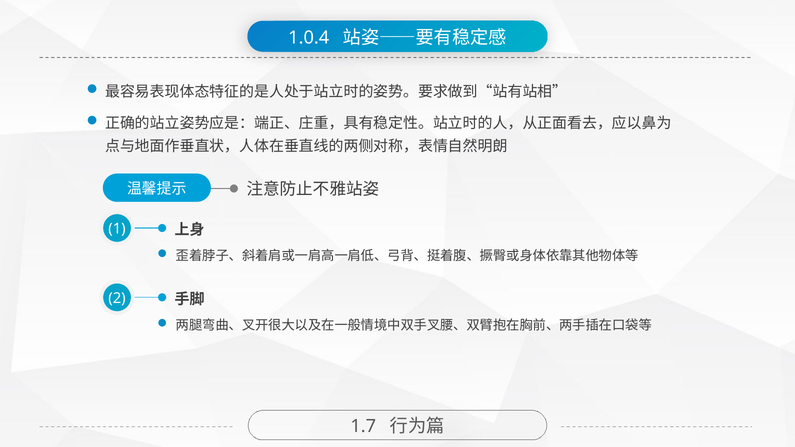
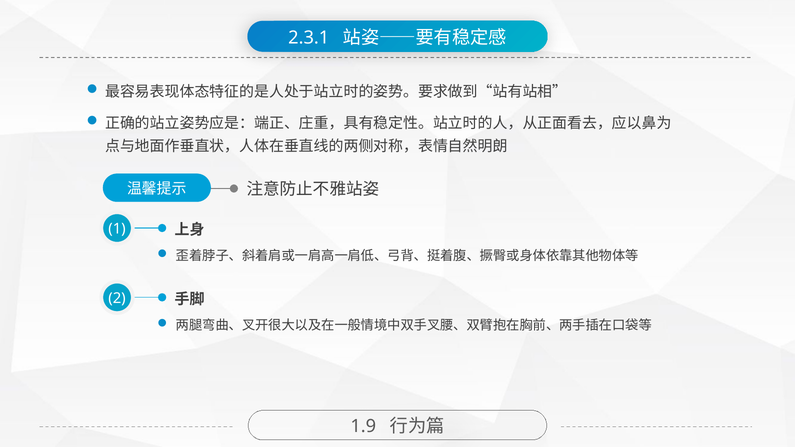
1.0.4: 1.0.4 -> 2.3.1
1.7: 1.7 -> 1.9
